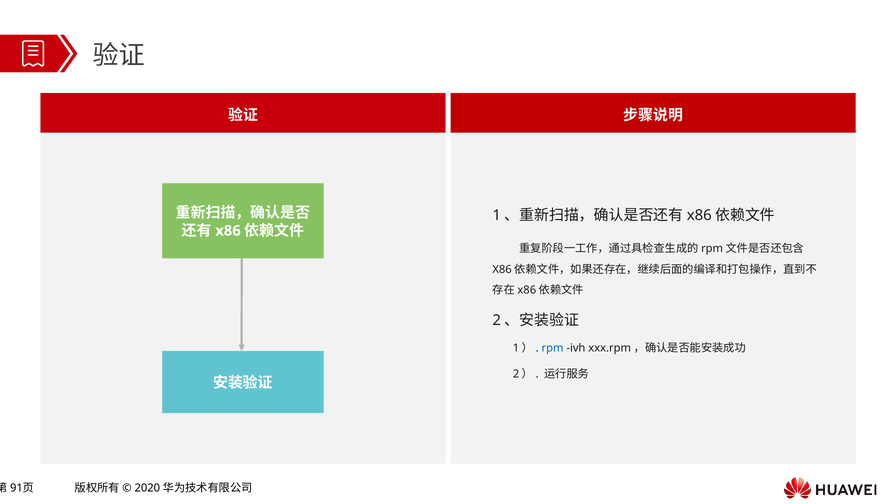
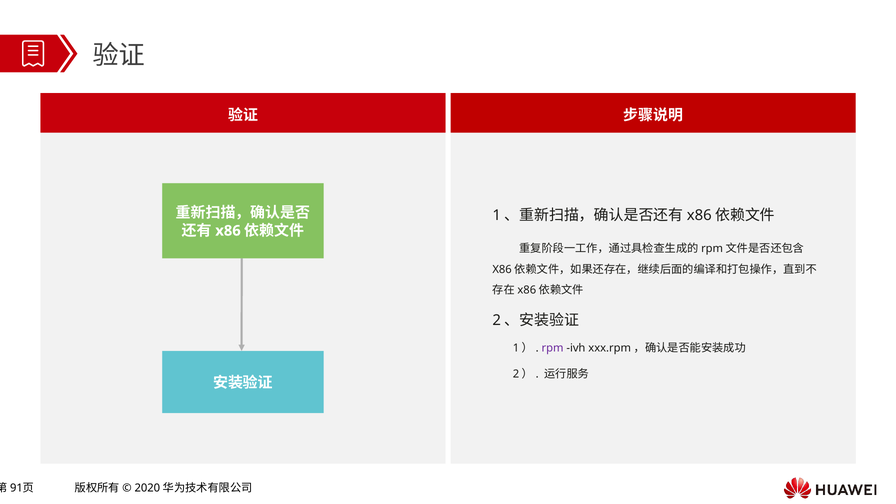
rpm colour: blue -> purple
